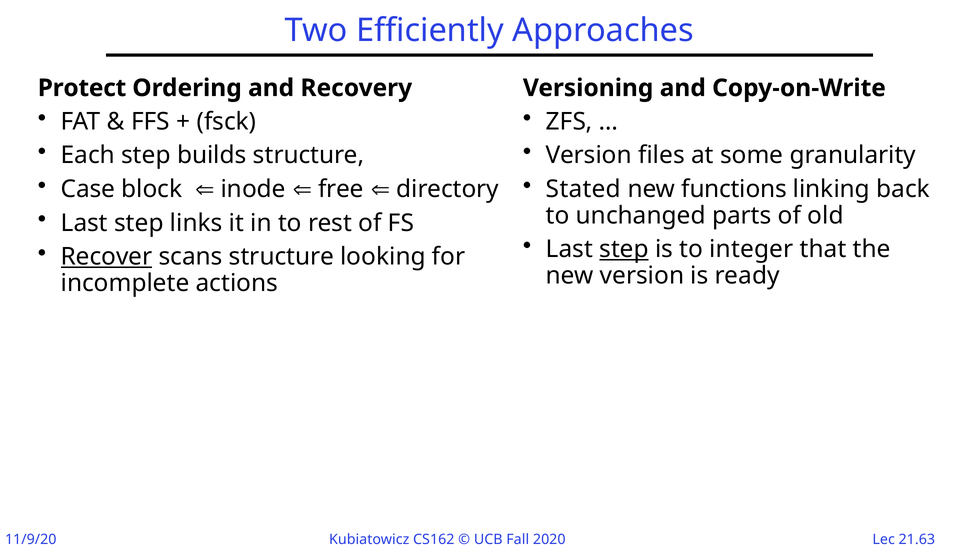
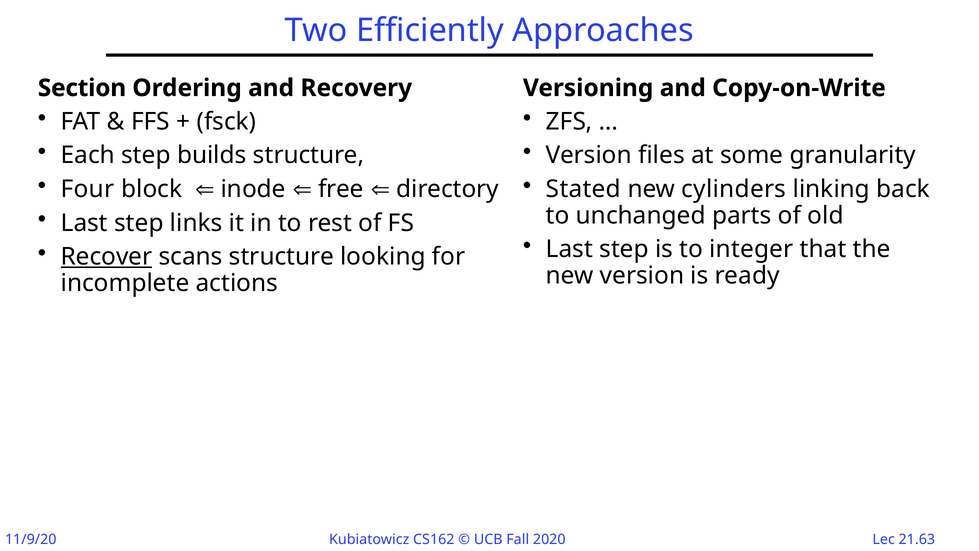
Protect: Protect -> Section
Case: Case -> Four
functions: functions -> cylinders
step at (624, 249) underline: present -> none
